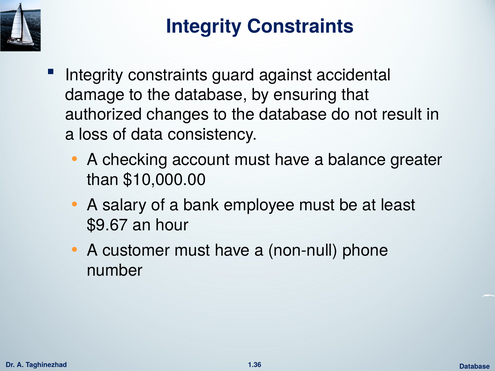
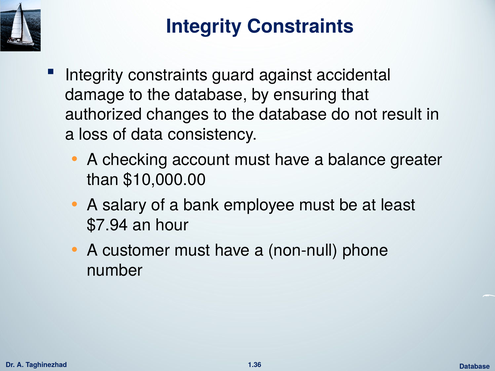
$9.67: $9.67 -> $7.94
